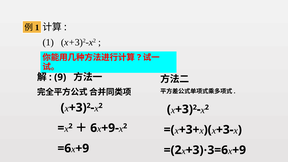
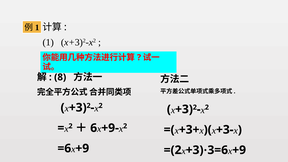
9: 9 -> 8
